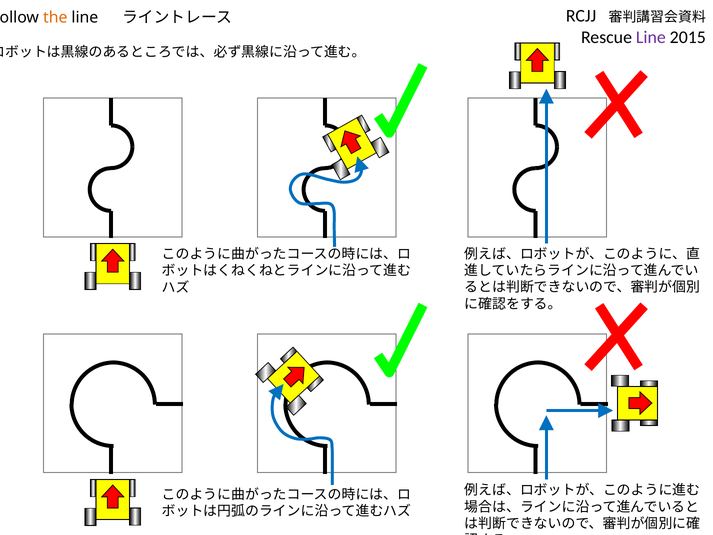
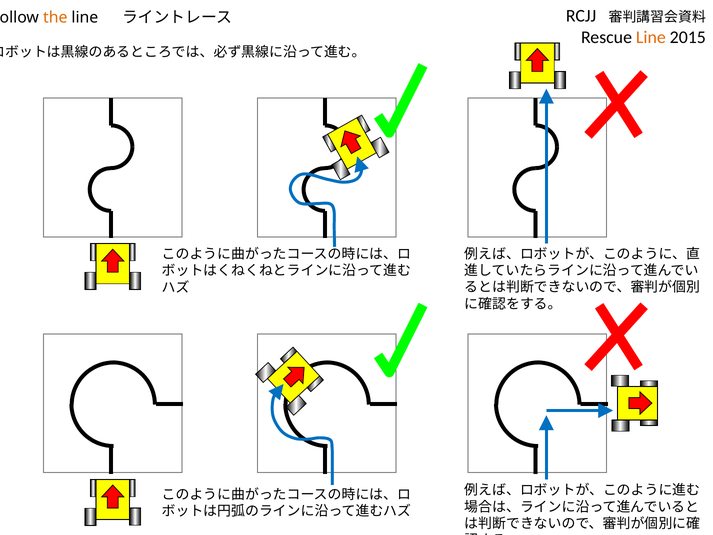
Line at (651, 37) colour: purple -> orange
